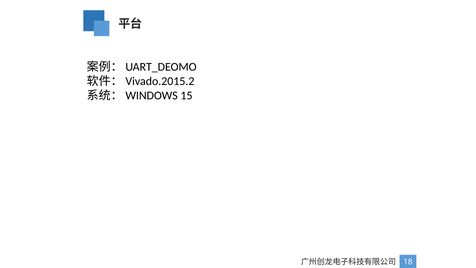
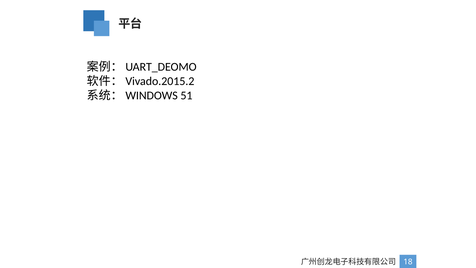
15: 15 -> 51
